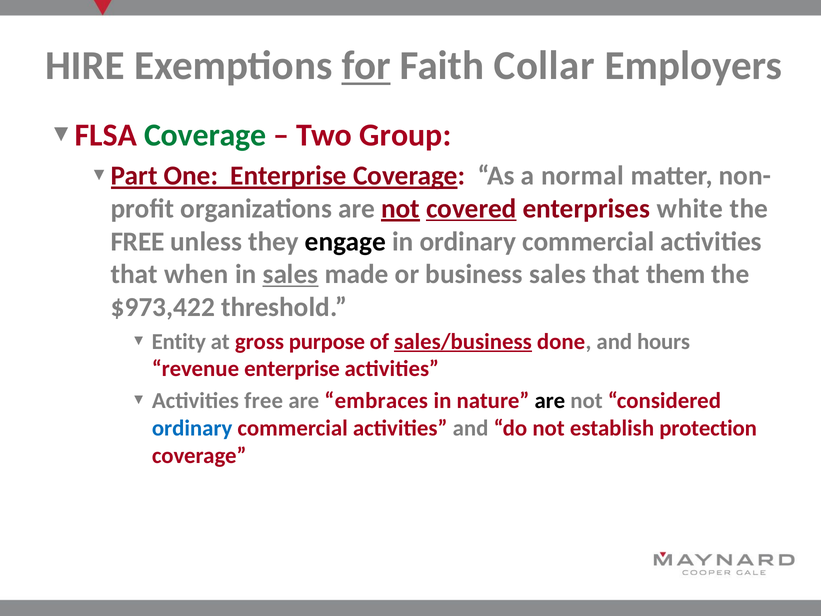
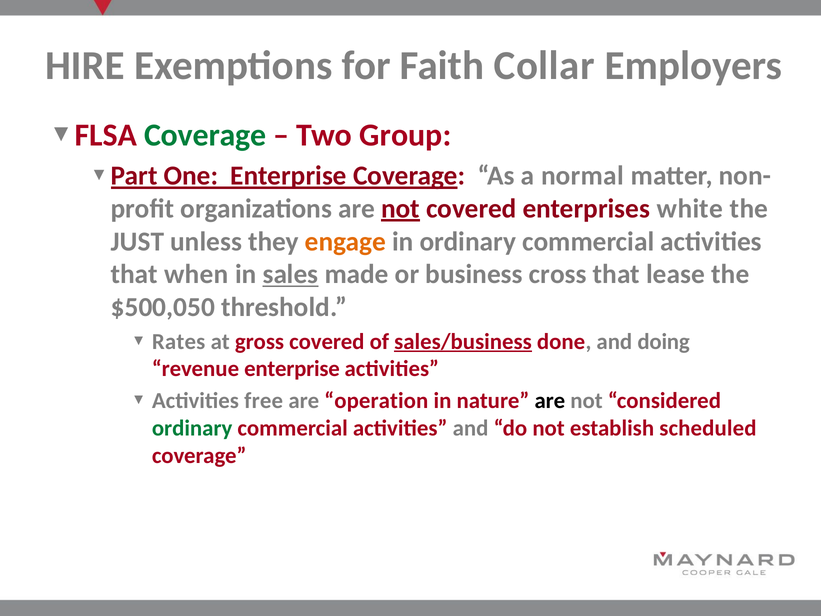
for underline: present -> none
covered at (471, 209) underline: present -> none
FREE at (138, 241): FREE -> JUST
engage colour: black -> orange
business sales: sales -> cross
them: them -> lease
$973,422: $973,422 -> $500,050
Entity: Entity -> Rates
gross purpose: purpose -> covered
hours: hours -> doing
embraces: embraces -> operation
ordinary at (192, 428) colour: blue -> green
protection: protection -> scheduled
